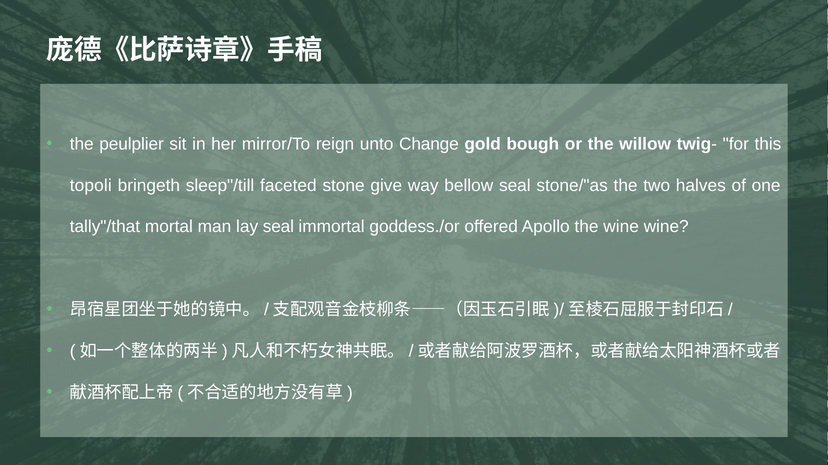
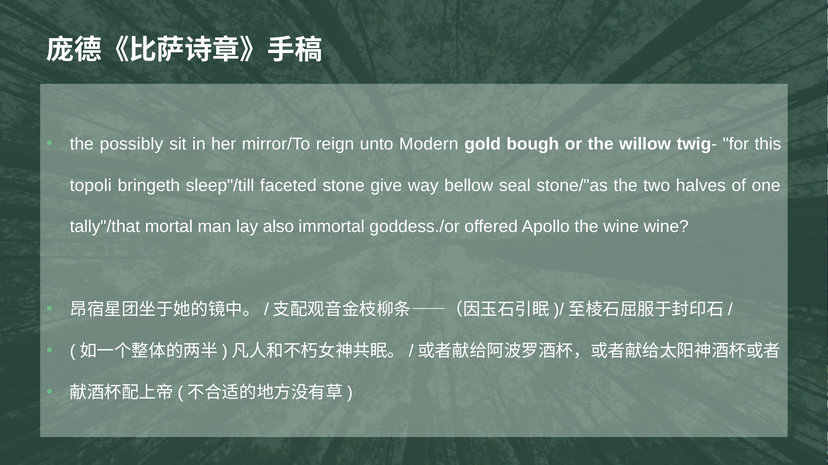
peulplier: peulplier -> possibly
Change: Change -> Modern
lay seal: seal -> also
